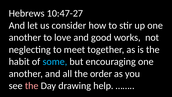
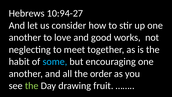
10:47-27: 10:47-27 -> 10:94-27
the at (32, 86) colour: pink -> light green
help: help -> fruit
